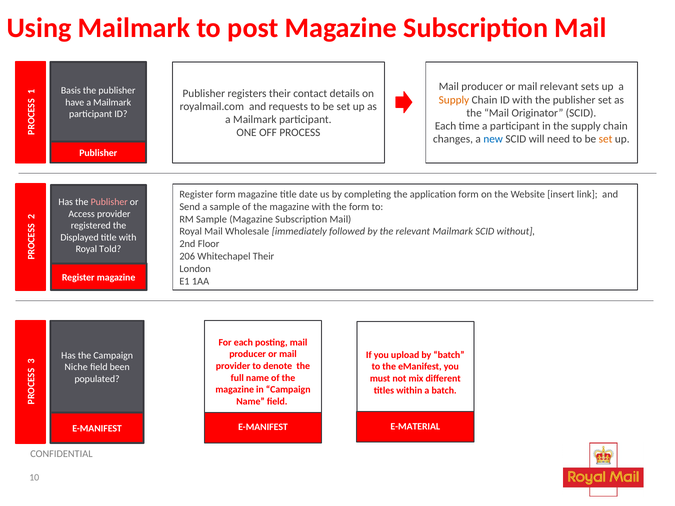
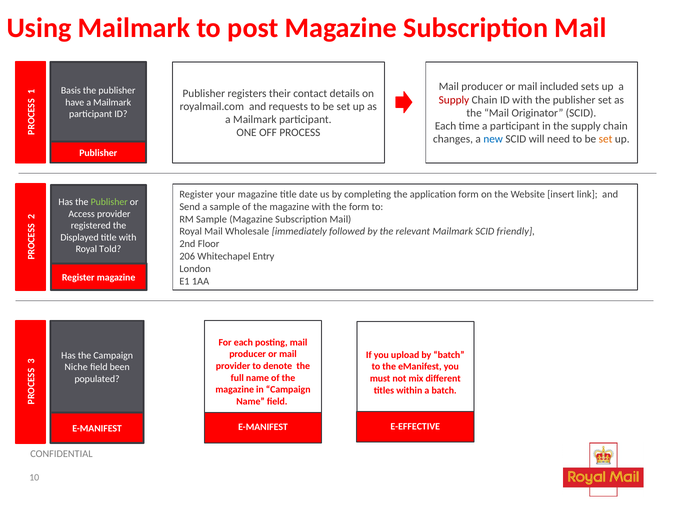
mail relevant: relevant -> included
Supply at (454, 100) colour: orange -> red
Register form: form -> your
Publisher at (109, 202) colour: pink -> light green
without: without -> friendly
Whitechapel Their: Their -> Entry
E-MATERIAL: E-MATERIAL -> E-EFFECTIVE
